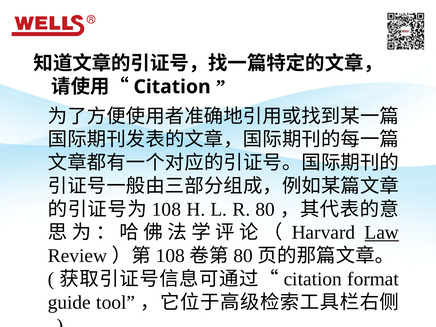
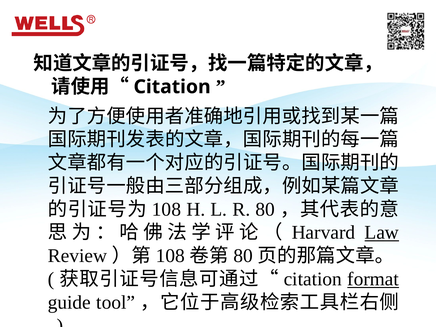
format underline: none -> present
